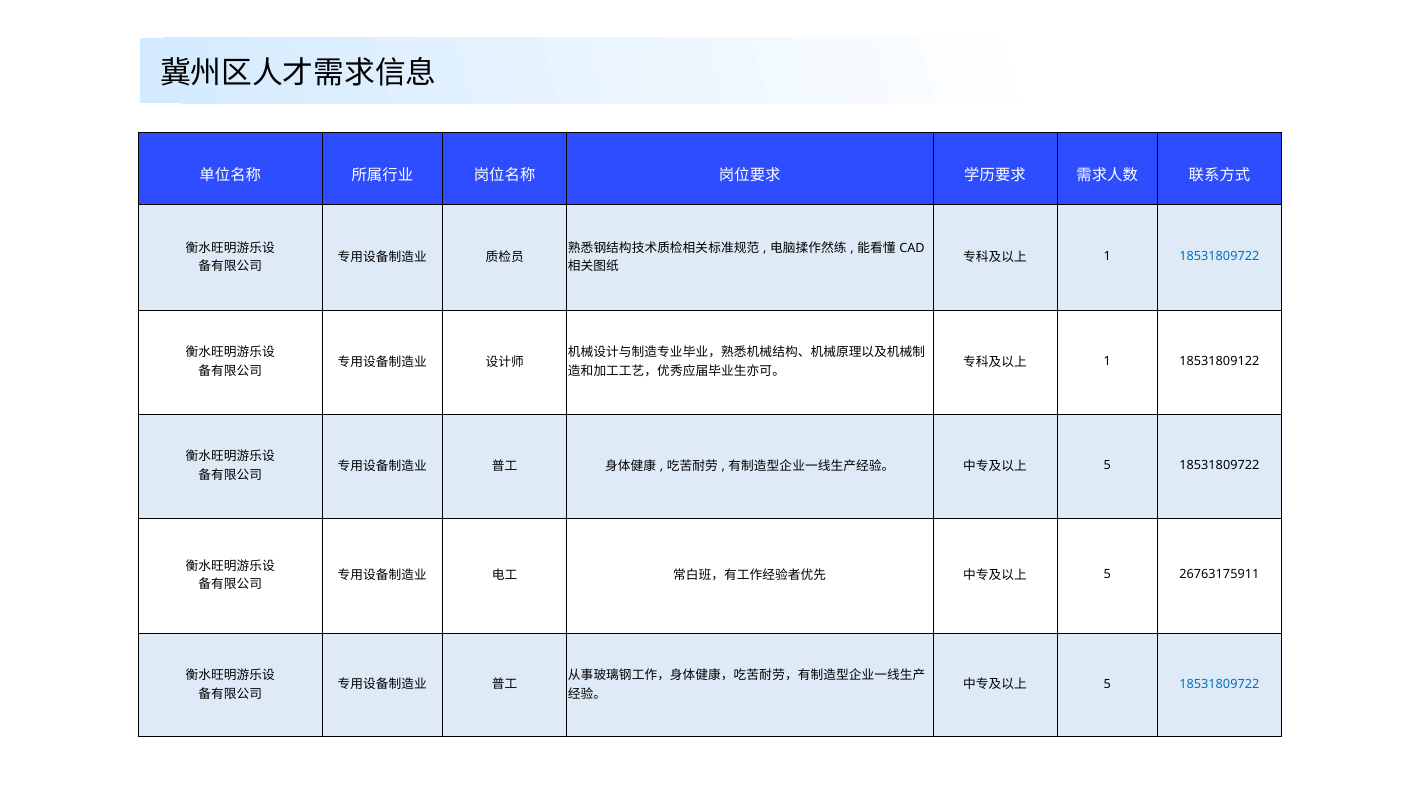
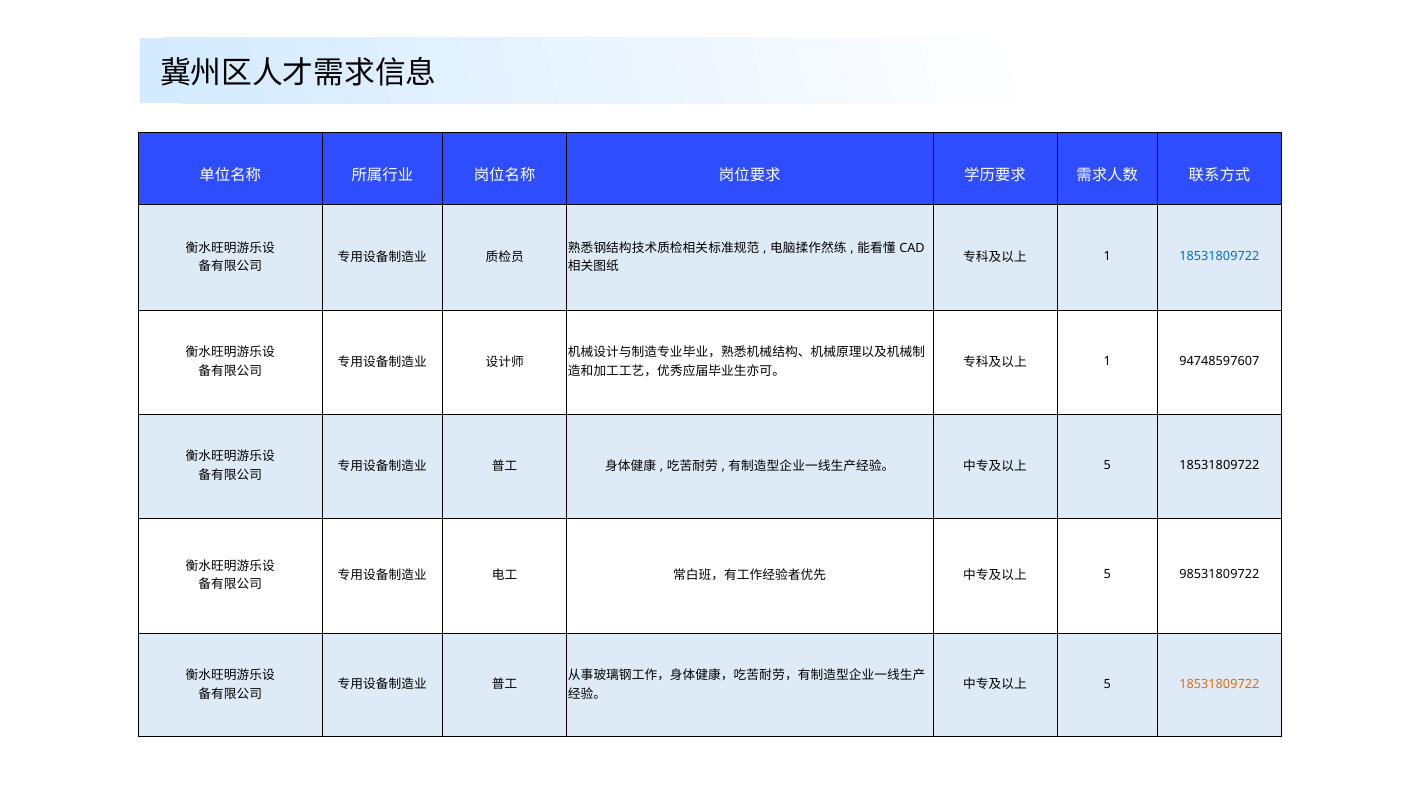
18531809122: 18531809122 -> 94748597607
26763175911: 26763175911 -> 98531809722
18531809722 at (1219, 684) colour: blue -> orange
